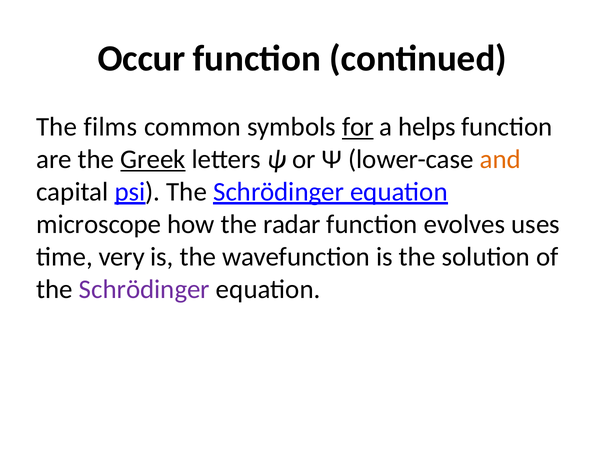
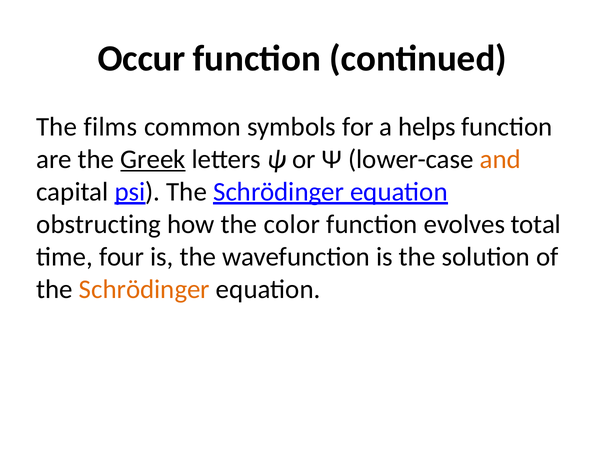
for underline: present -> none
microscope: microscope -> obstructing
radar: radar -> color
uses: uses -> total
very: very -> four
Schrödinger at (144, 289) colour: purple -> orange
